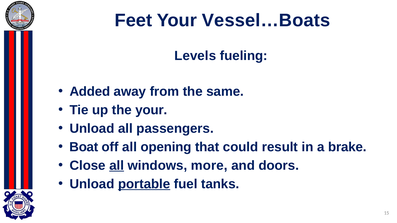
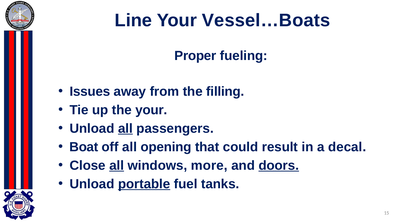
Feet: Feet -> Line
Levels: Levels -> Proper
Added: Added -> Issues
same: same -> filling
all at (125, 129) underline: none -> present
brake: brake -> decal
doors underline: none -> present
